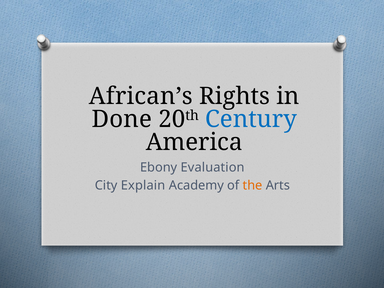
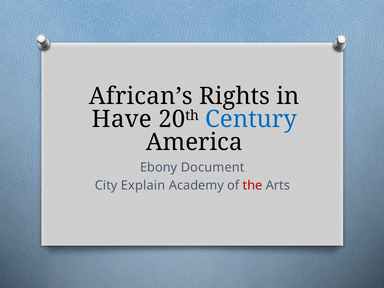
Done: Done -> Have
Evaluation: Evaluation -> Document
the colour: orange -> red
